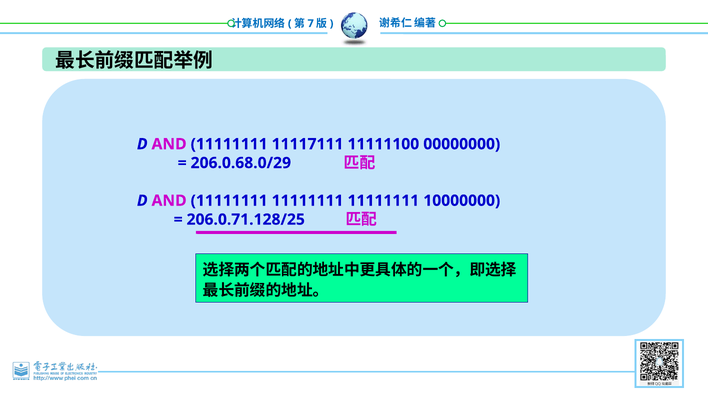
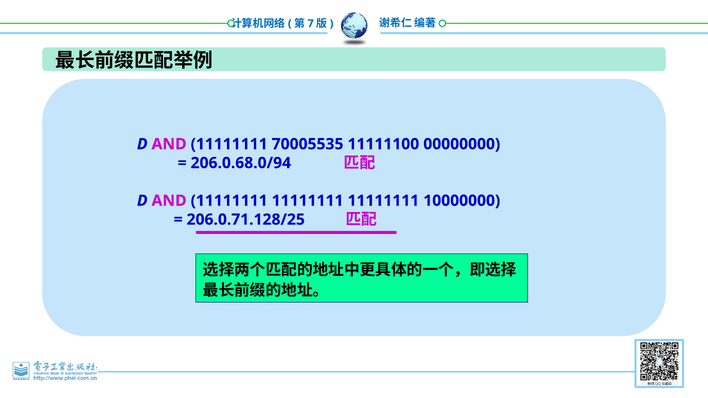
11117111: 11117111 -> 70005535
206.0.68.0/29: 206.0.68.0/29 -> 206.0.68.0/94
